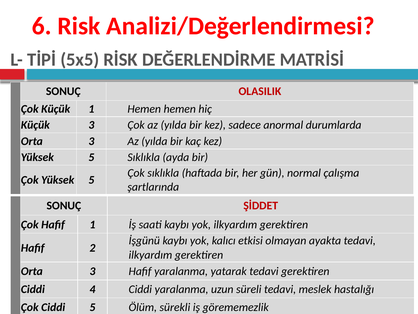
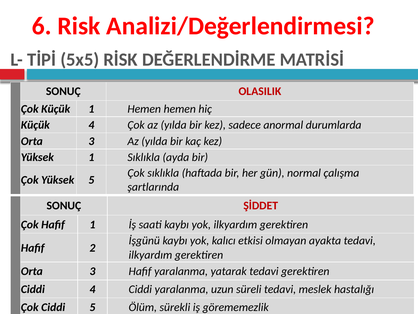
Küçük 3: 3 -> 4
5 at (91, 157): 5 -> 1
